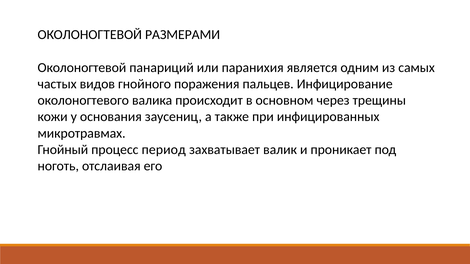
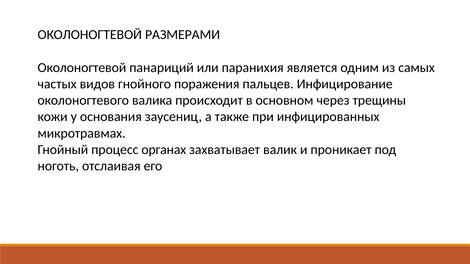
период: период -> органах
